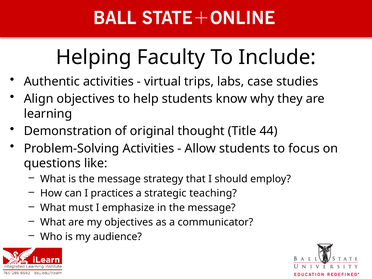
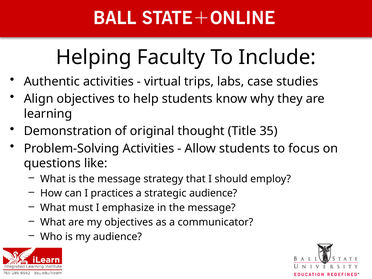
44: 44 -> 35
strategic teaching: teaching -> audience
